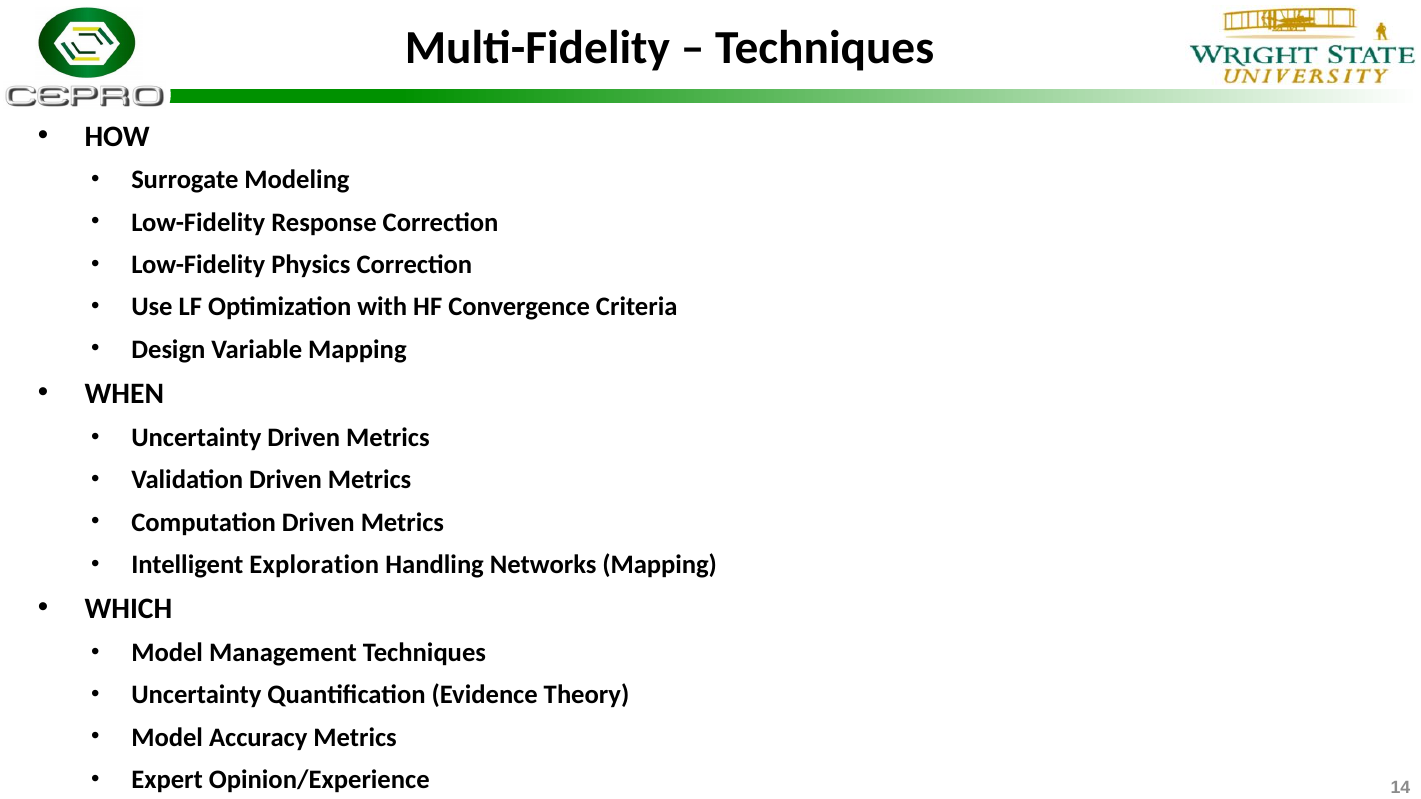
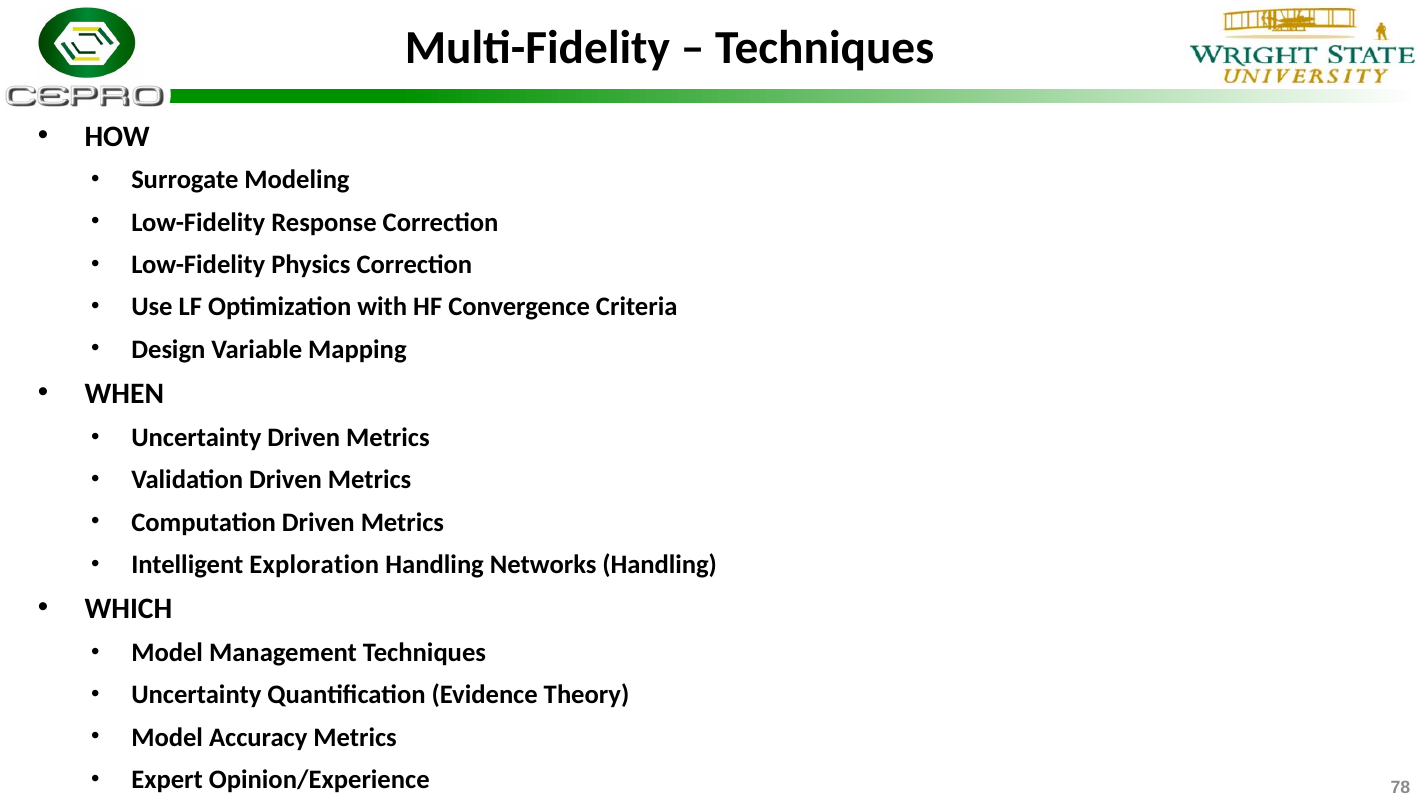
Networks Mapping: Mapping -> Handling
14: 14 -> 78
